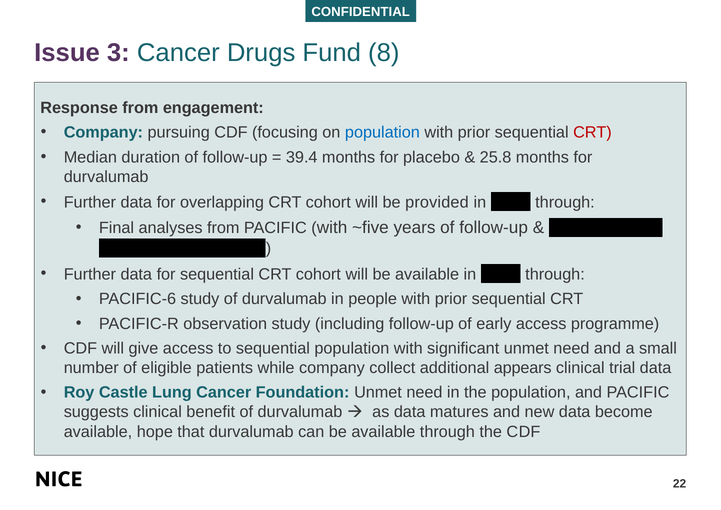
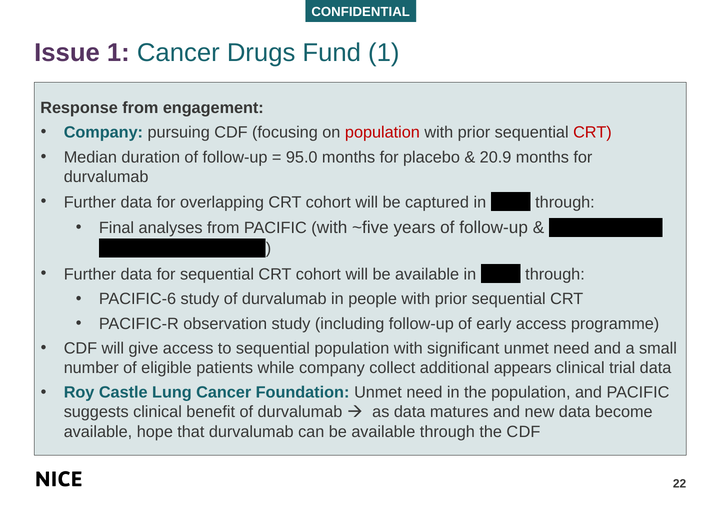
Issue 3: 3 -> 1
Fund 8: 8 -> 1
population at (382, 132) colour: blue -> red
39.4: 39.4 -> 95.0
25.8: 25.8 -> 20.9
provided: provided -> captured
